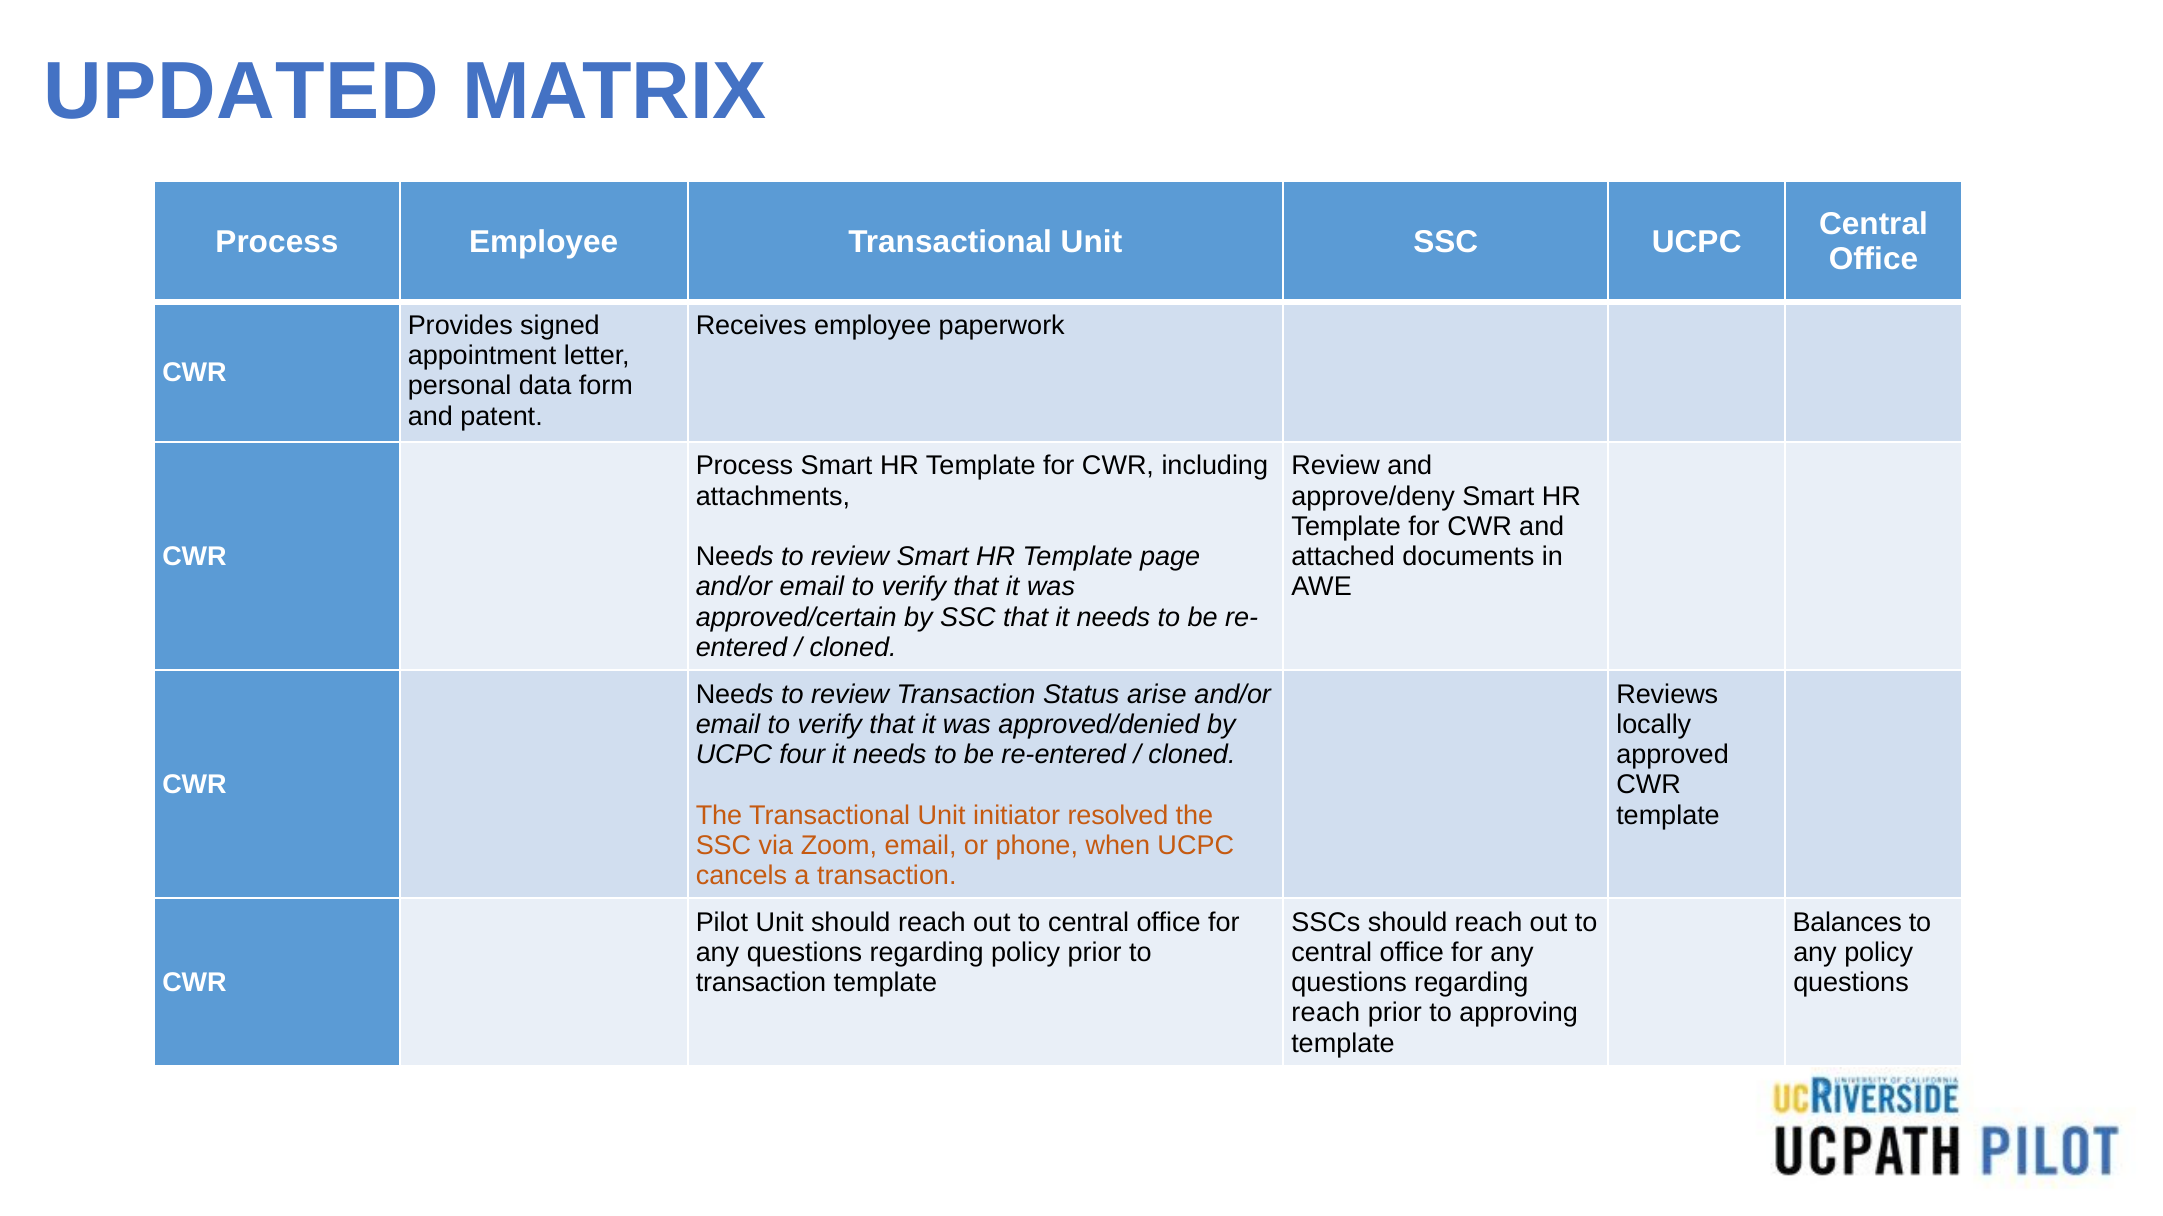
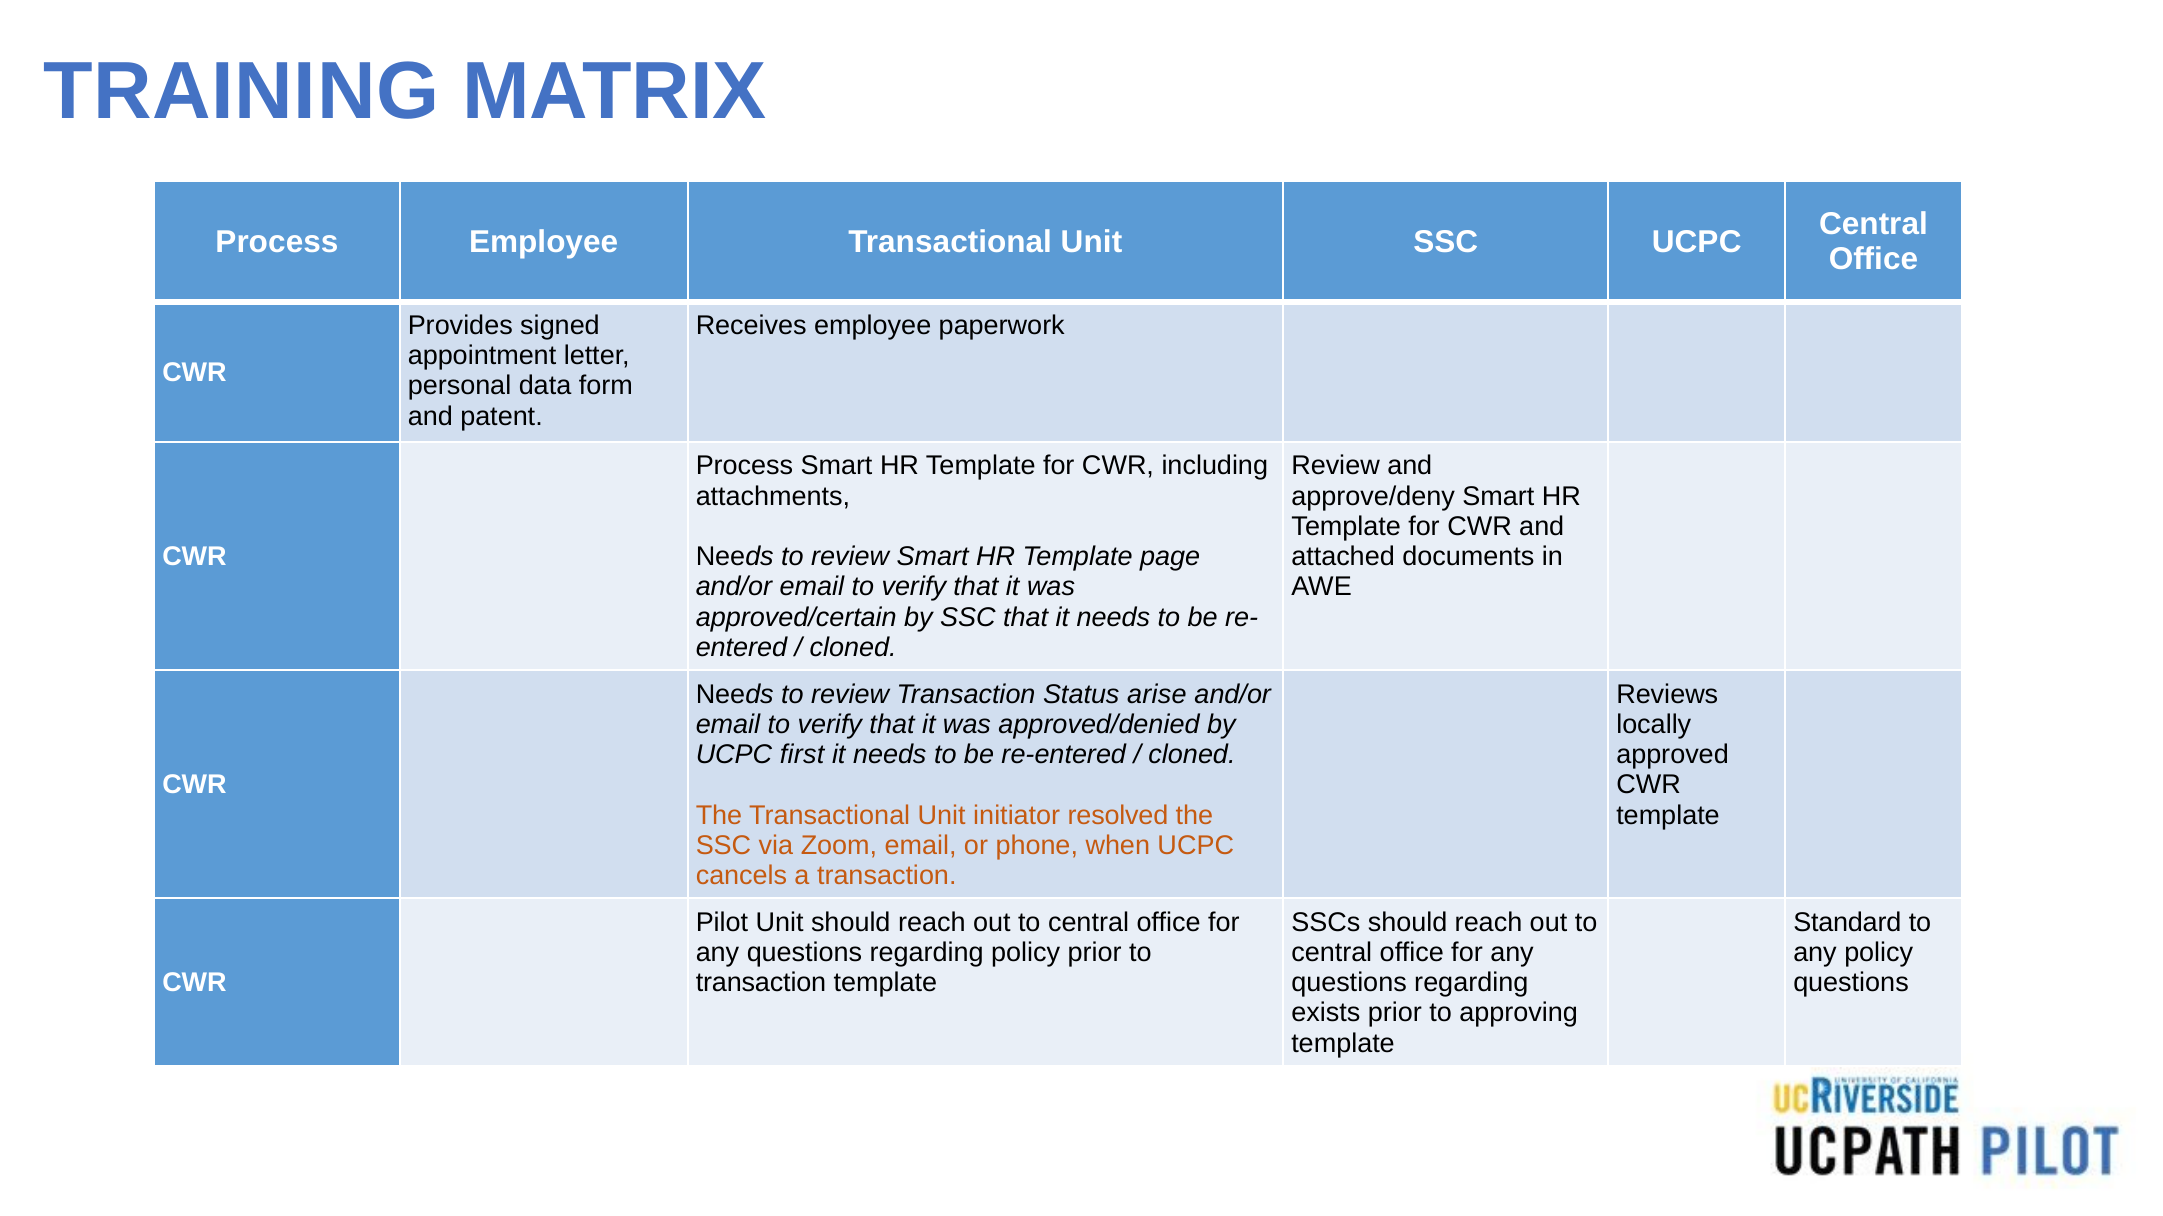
UPDATED: UPDATED -> TRAINING
four: four -> first
Balances: Balances -> Standard
reach at (1326, 1014): reach -> exists
